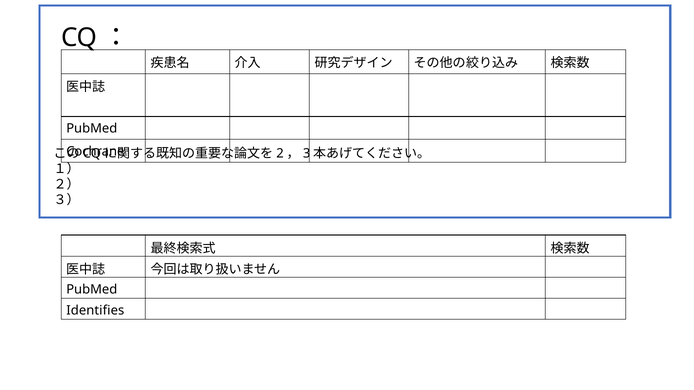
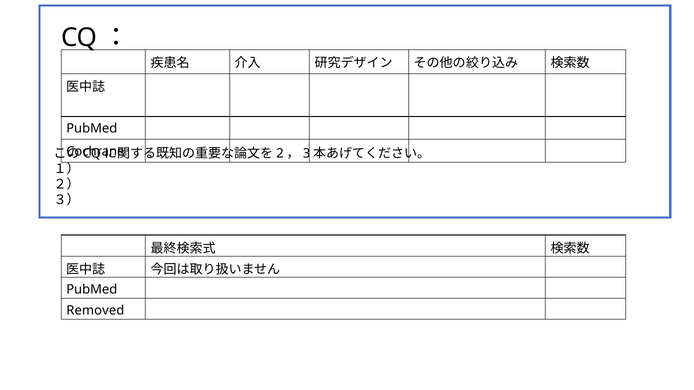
Identifies: Identifies -> Removed
